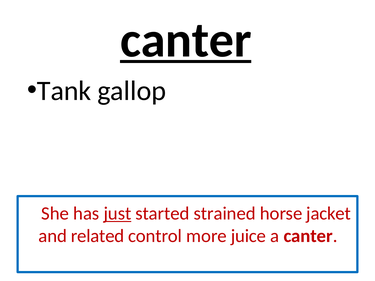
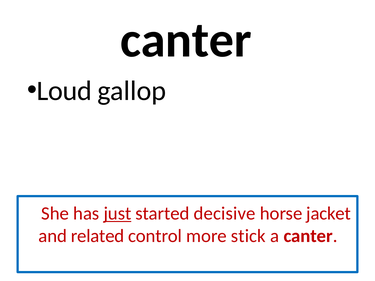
canter at (186, 40) underline: present -> none
Tank: Tank -> Loud
strained: strained -> decisive
juice: juice -> stick
